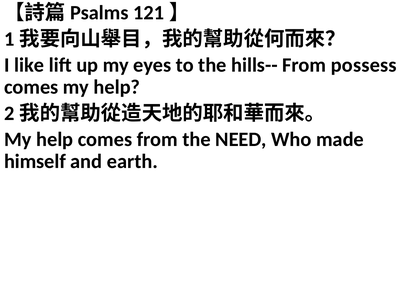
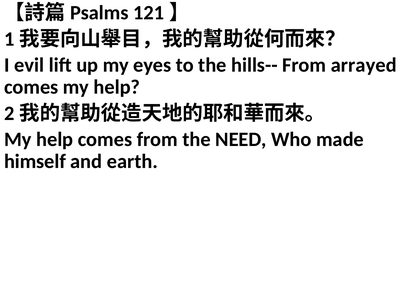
like: like -> evil
possess: possess -> arrayed
